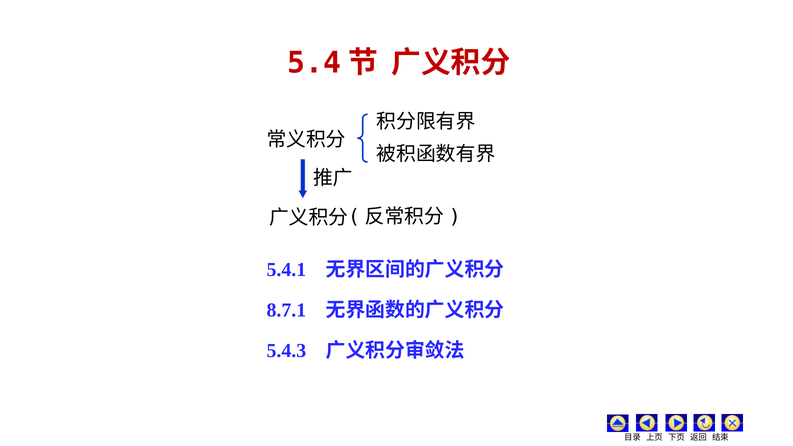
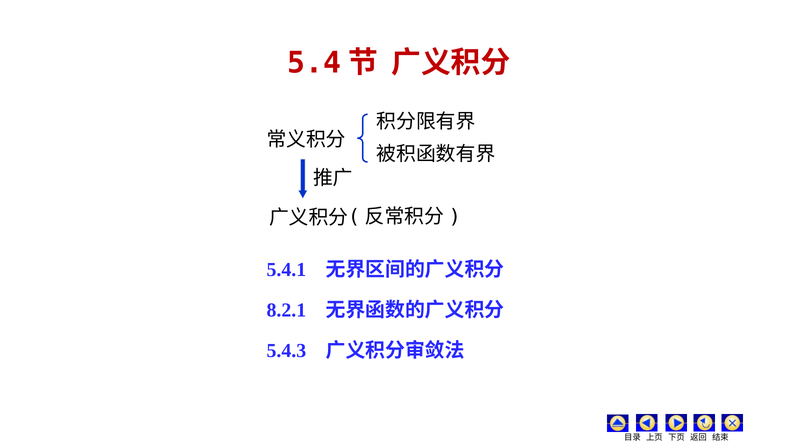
8.7.1: 8.7.1 -> 8.2.1
